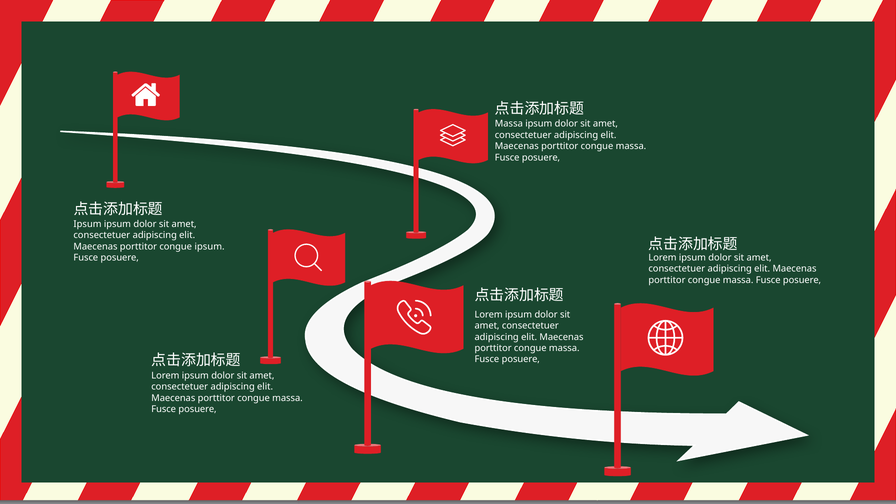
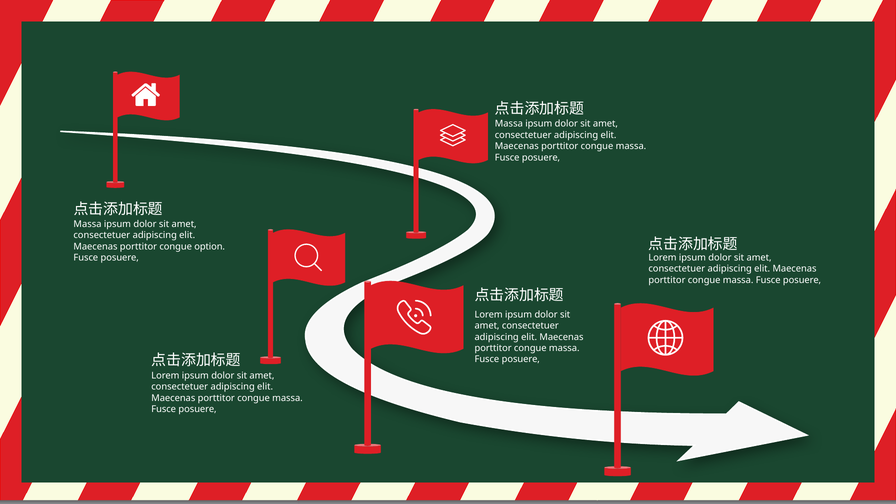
Ipsum at (88, 224): Ipsum -> Massa
congue ipsum: ipsum -> option
